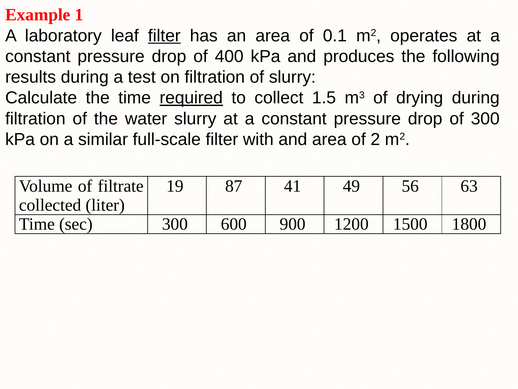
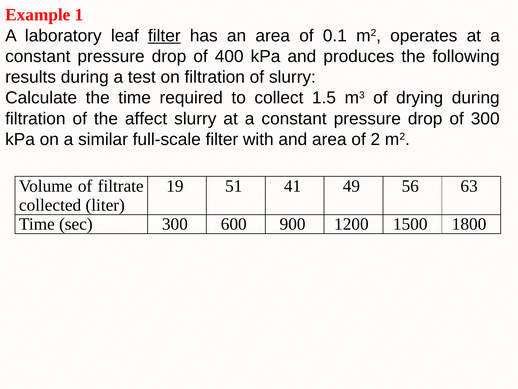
required underline: present -> none
water: water -> affect
87: 87 -> 51
